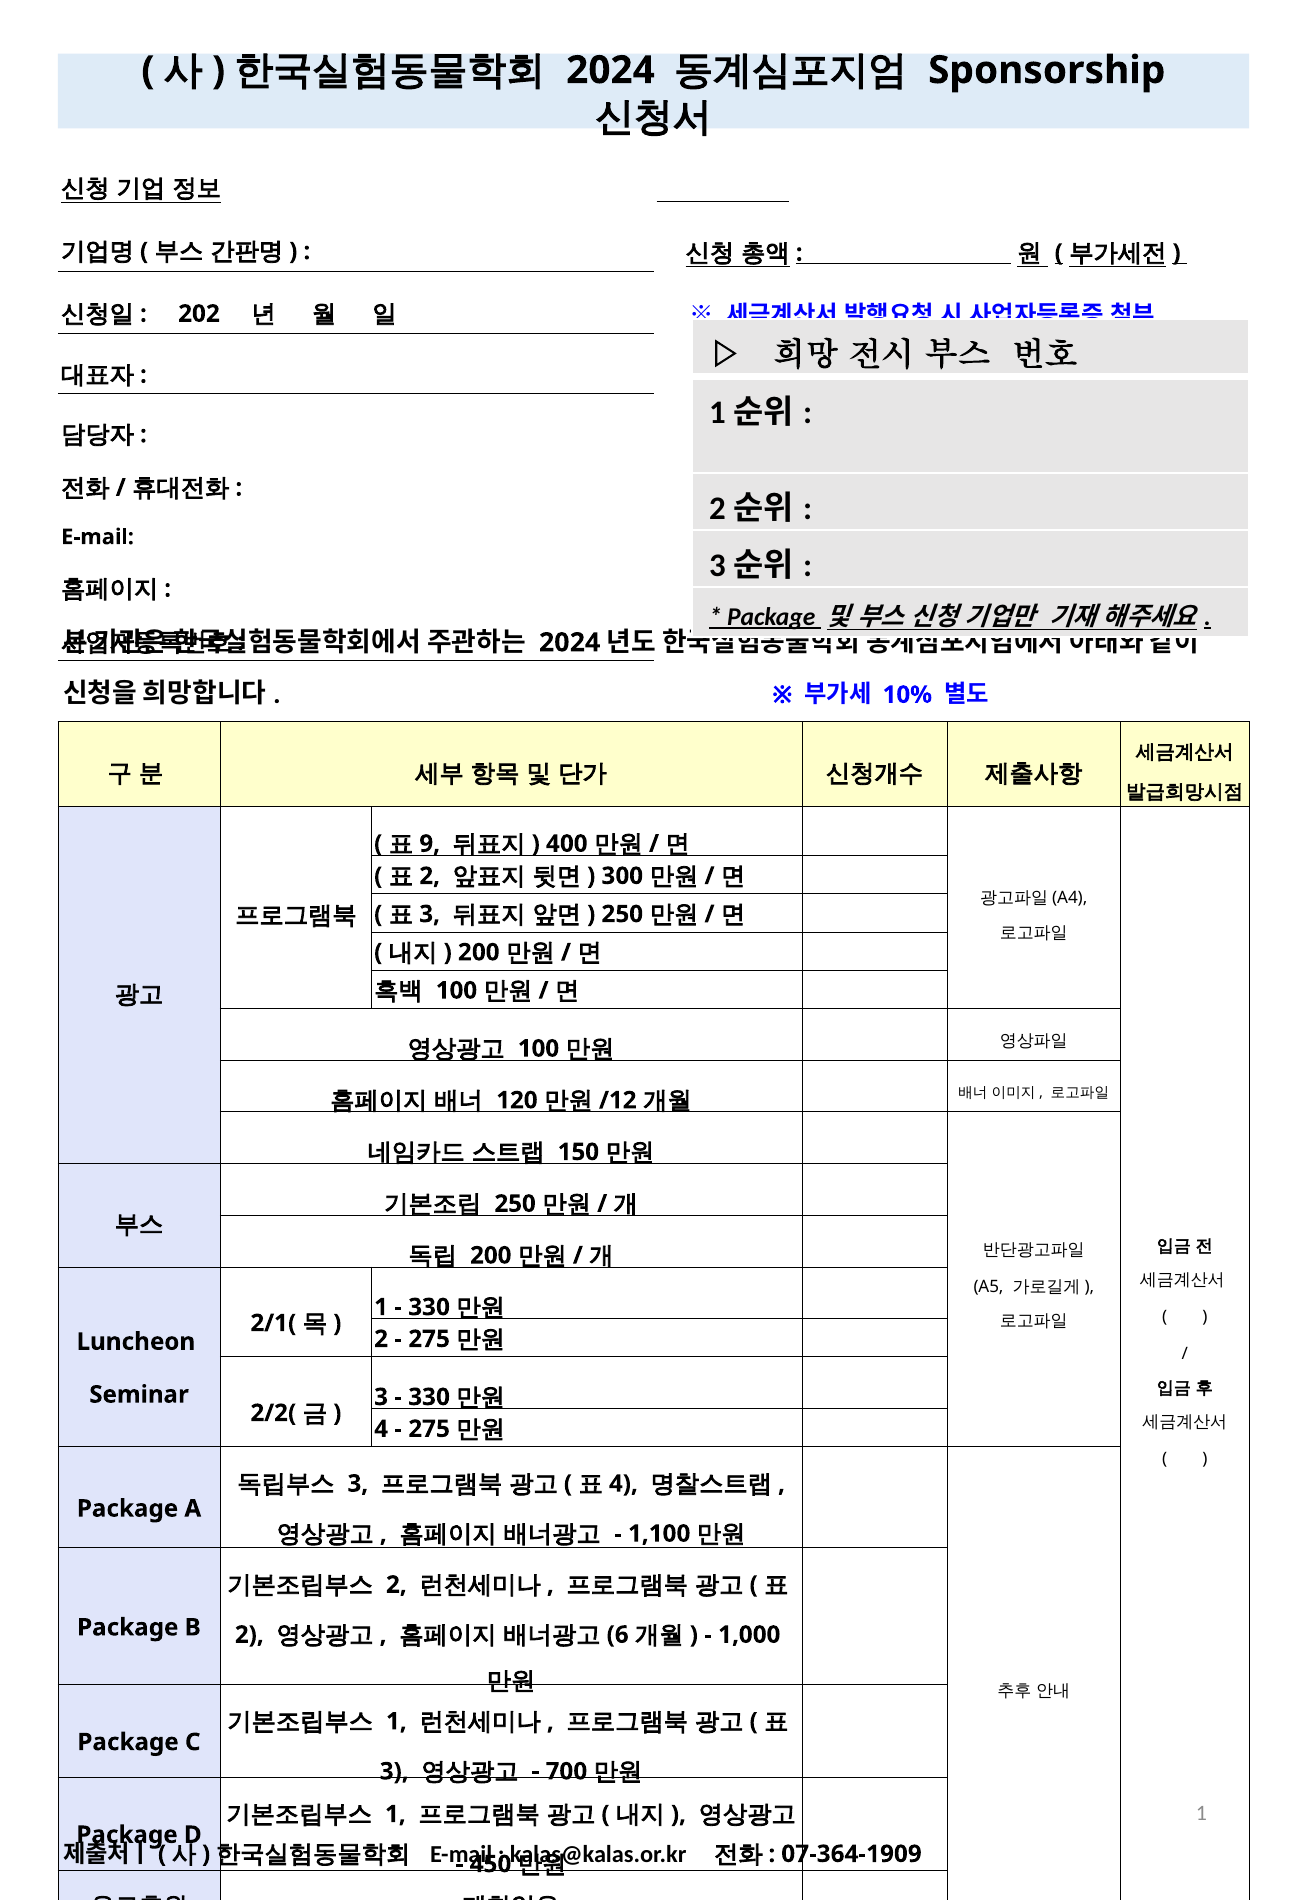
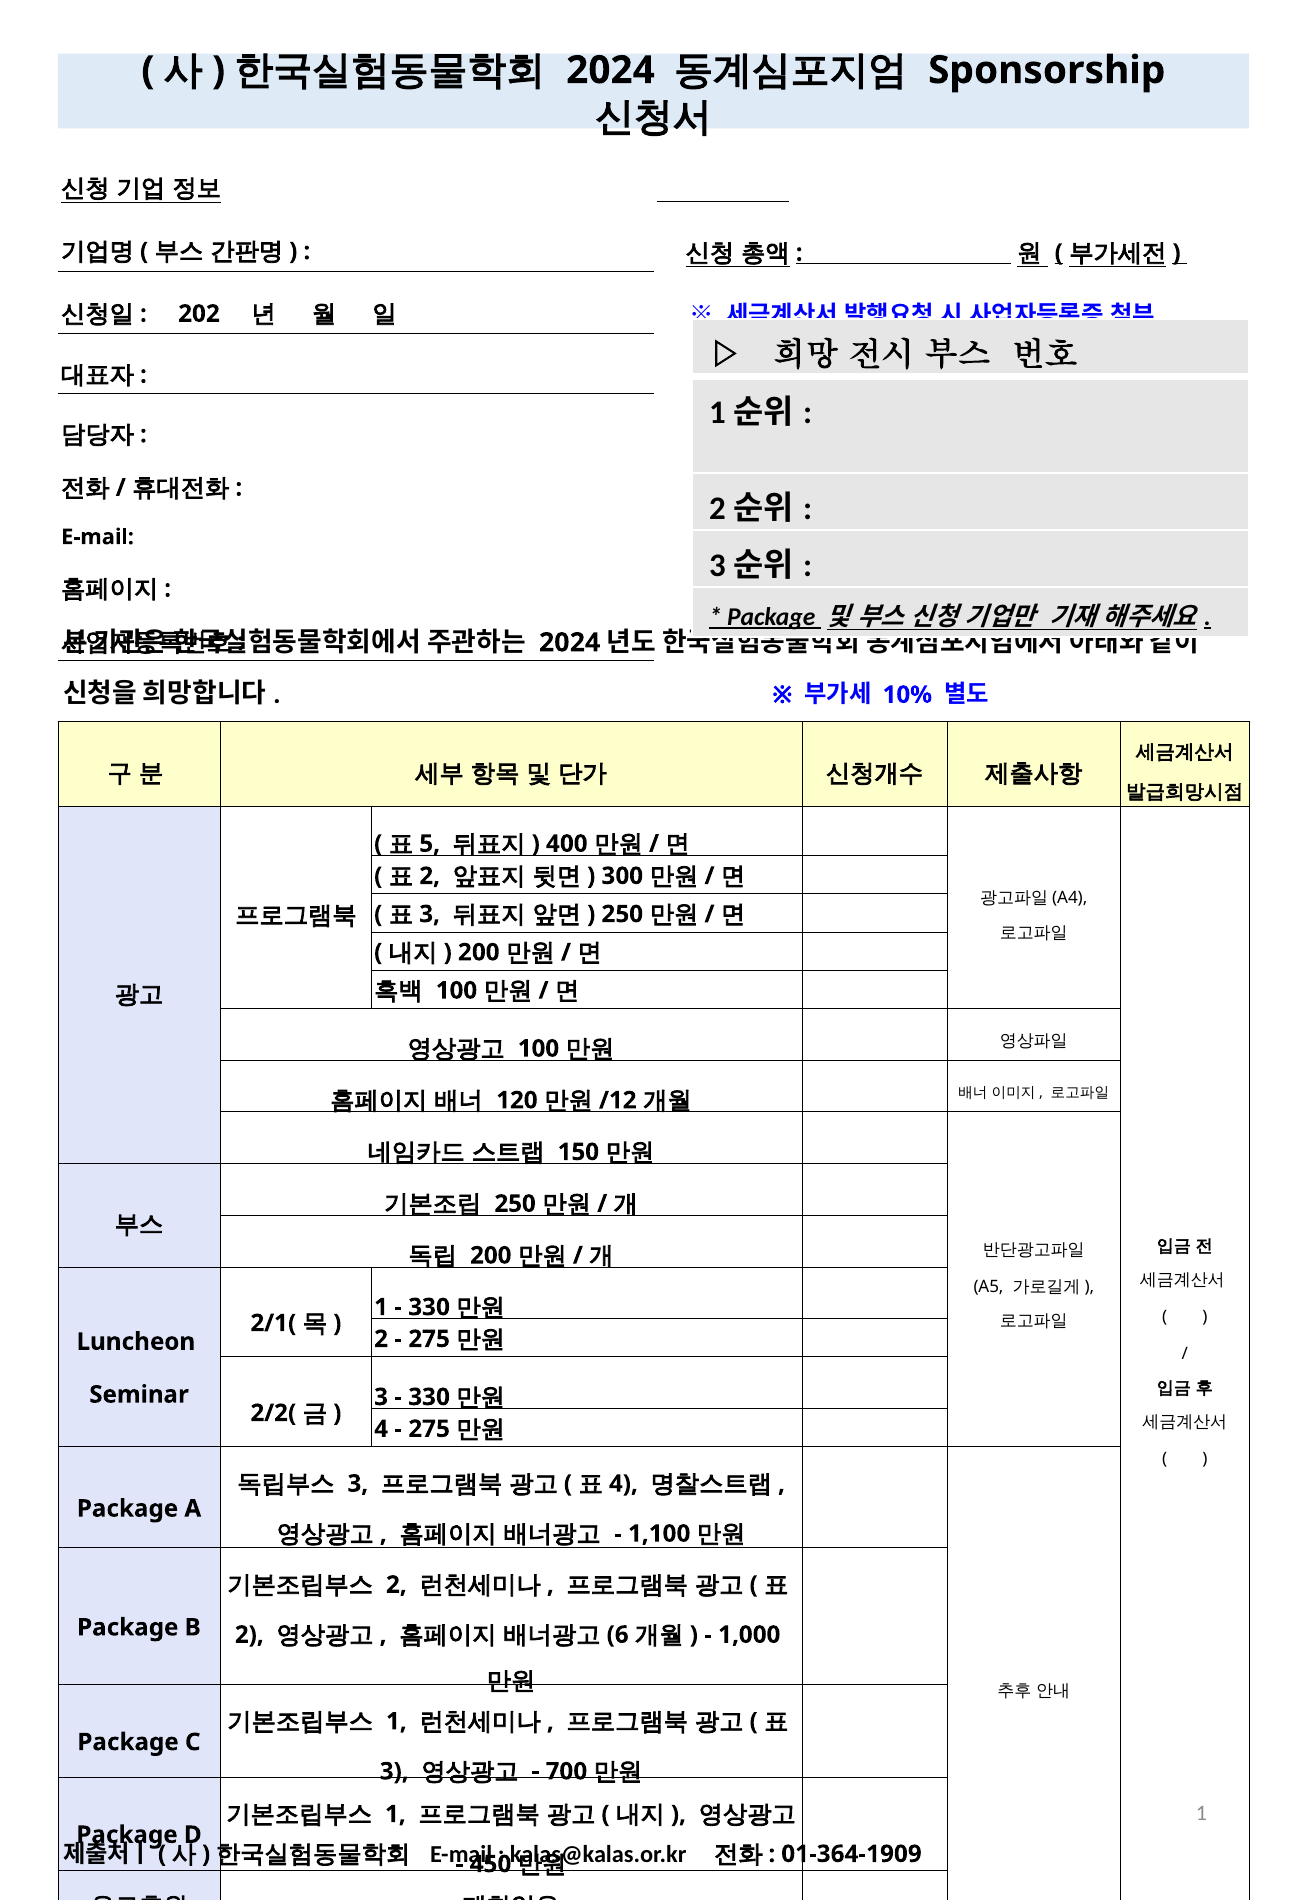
9: 9 -> 5
07-364-1909: 07-364-1909 -> 01-364-1909
